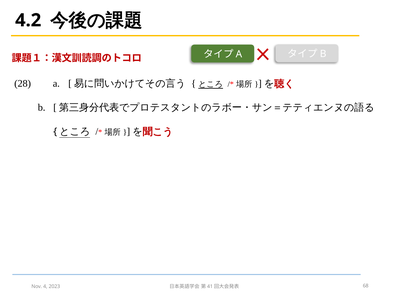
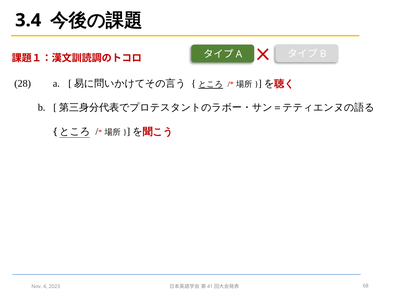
4.2: 4.2 -> 3.4
